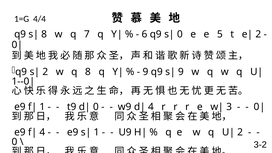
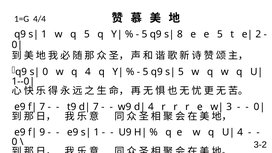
8 at (44, 34): 8 -> 1
q 7: 7 -> 5
6 at (144, 34): 6 -> 5
0 at (180, 34): 0 -> 8
2 at (45, 72): 2 -> 0
q 8: 8 -> 4
9 at (146, 72): 9 -> 5
9 at (181, 72): 9 -> 5
1 at (42, 107): 1 -> 7
0 at (96, 107): 0 -> 7
4 at (42, 132): 4 -> 9
2 at (240, 132): 2 -> 4
